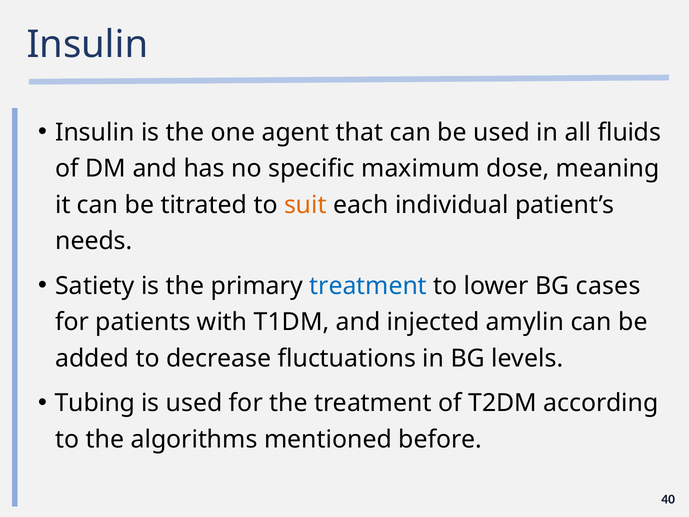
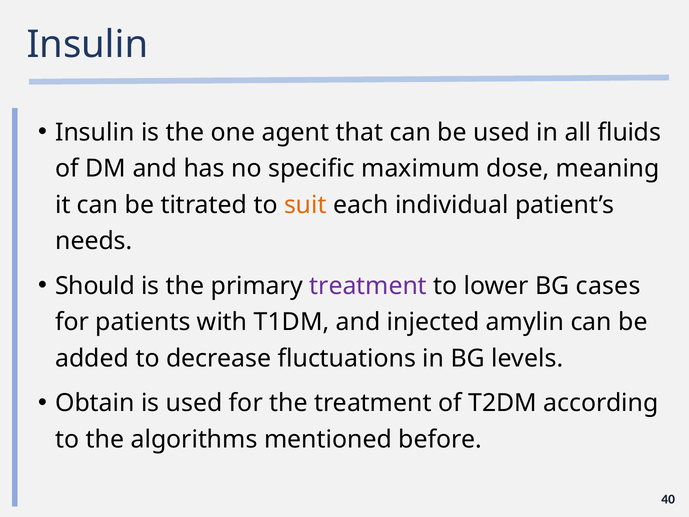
Satiety: Satiety -> Should
treatment at (368, 286) colour: blue -> purple
Tubing: Tubing -> Obtain
